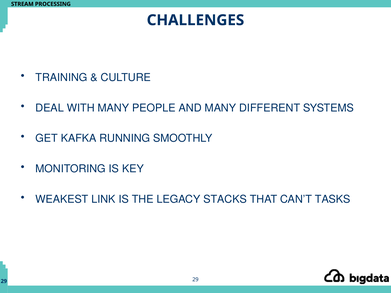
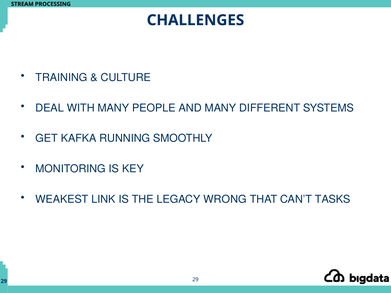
STACKS: STACKS -> WRONG
